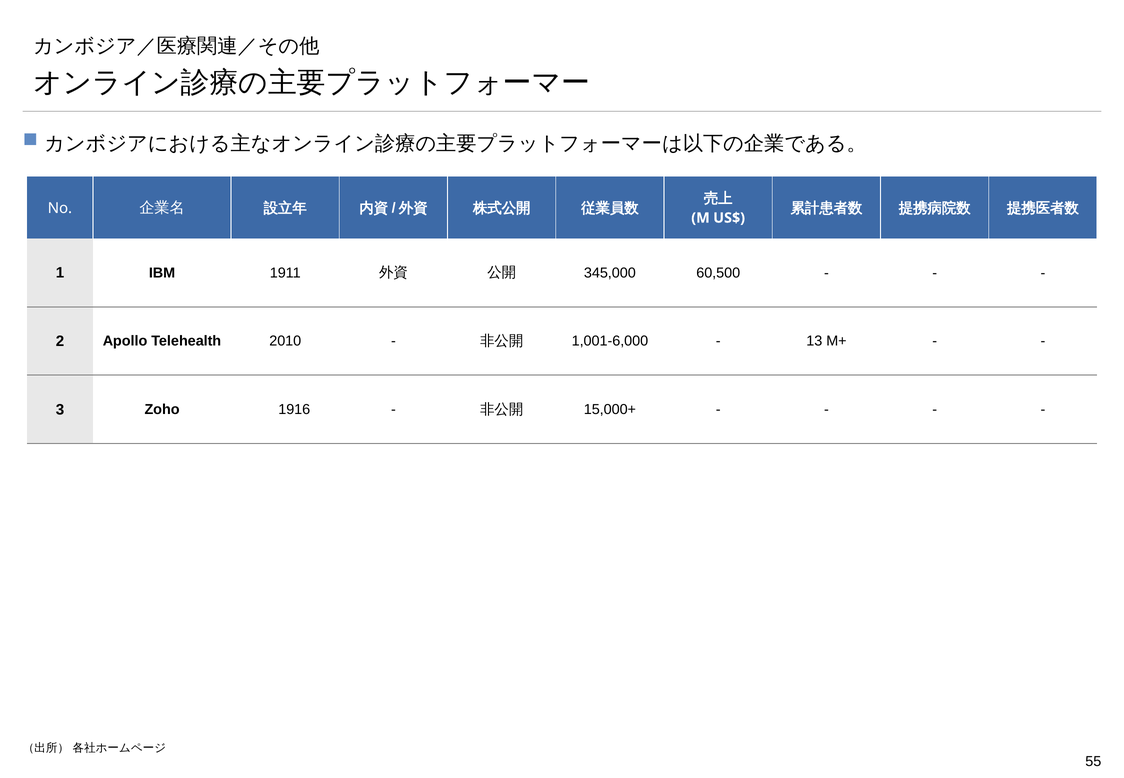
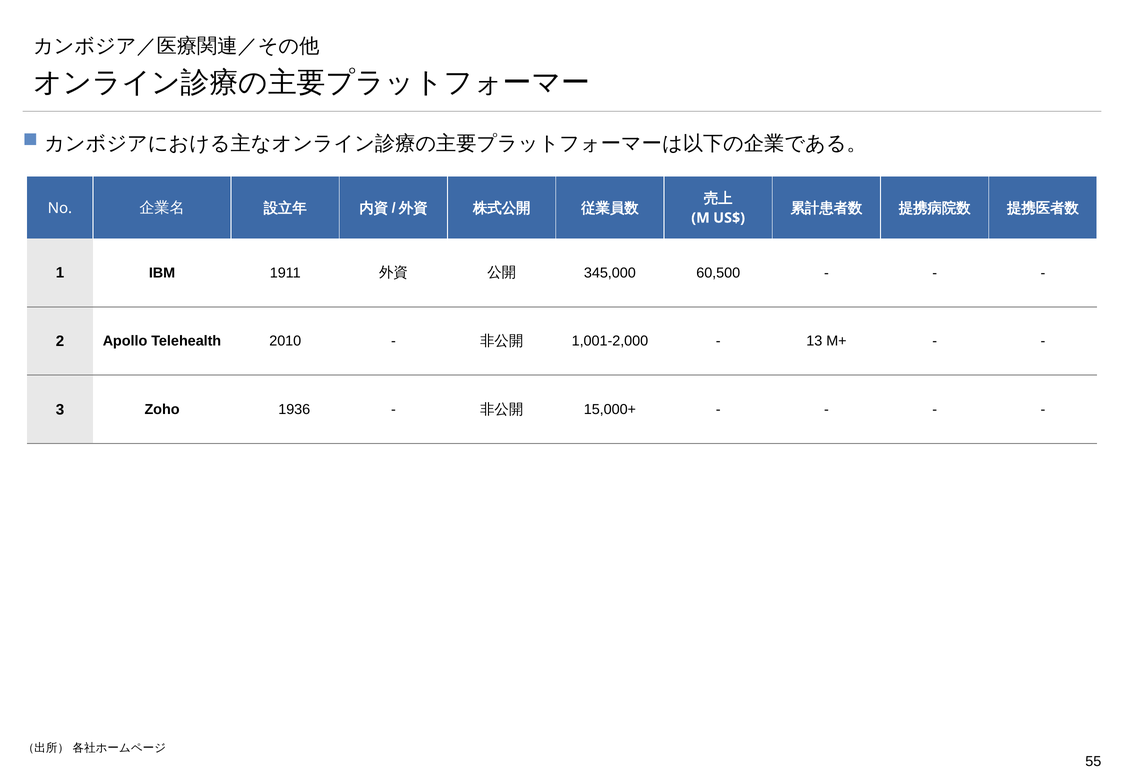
1,001-6,000: 1,001-6,000 -> 1,001-2,000
1916: 1916 -> 1936
